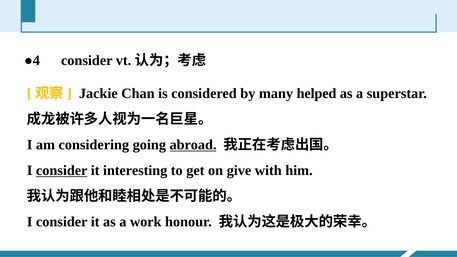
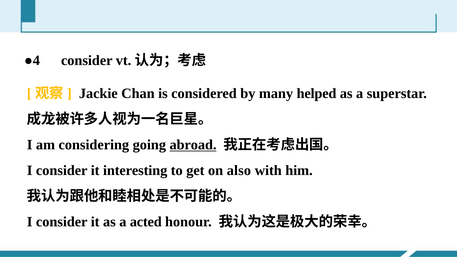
consider at (62, 171) underline: present -> none
give: give -> also
work: work -> acted
